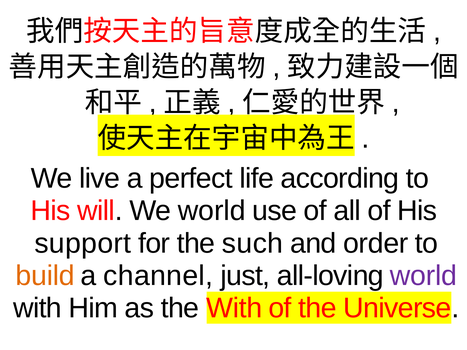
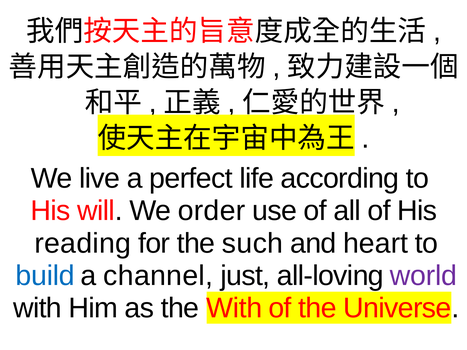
We world: world -> order
support: support -> reading
order: order -> heart
build colour: orange -> blue
